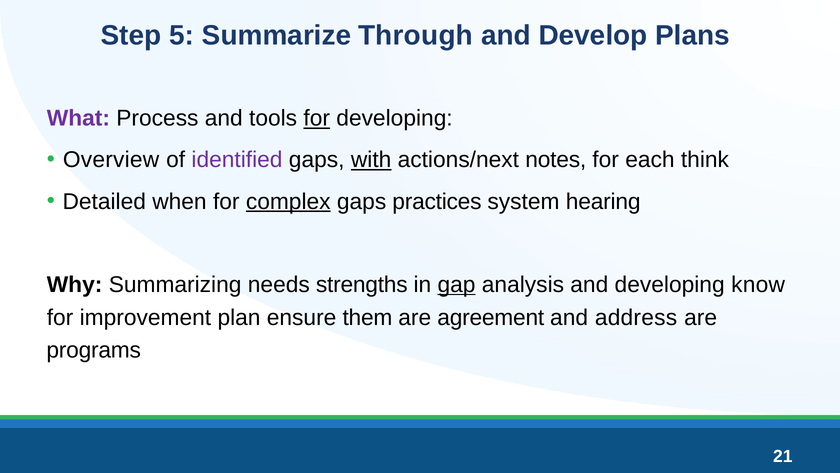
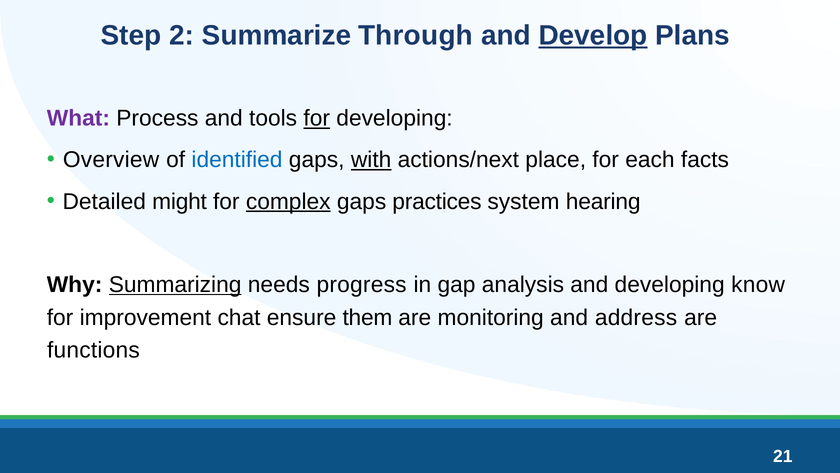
5: 5 -> 2
Develop underline: none -> present
identified colour: purple -> blue
notes: notes -> place
think: think -> facts
when: when -> might
Summarizing underline: none -> present
strengths: strengths -> progress
gap underline: present -> none
plan: plan -> chat
agreement: agreement -> monitoring
programs: programs -> functions
